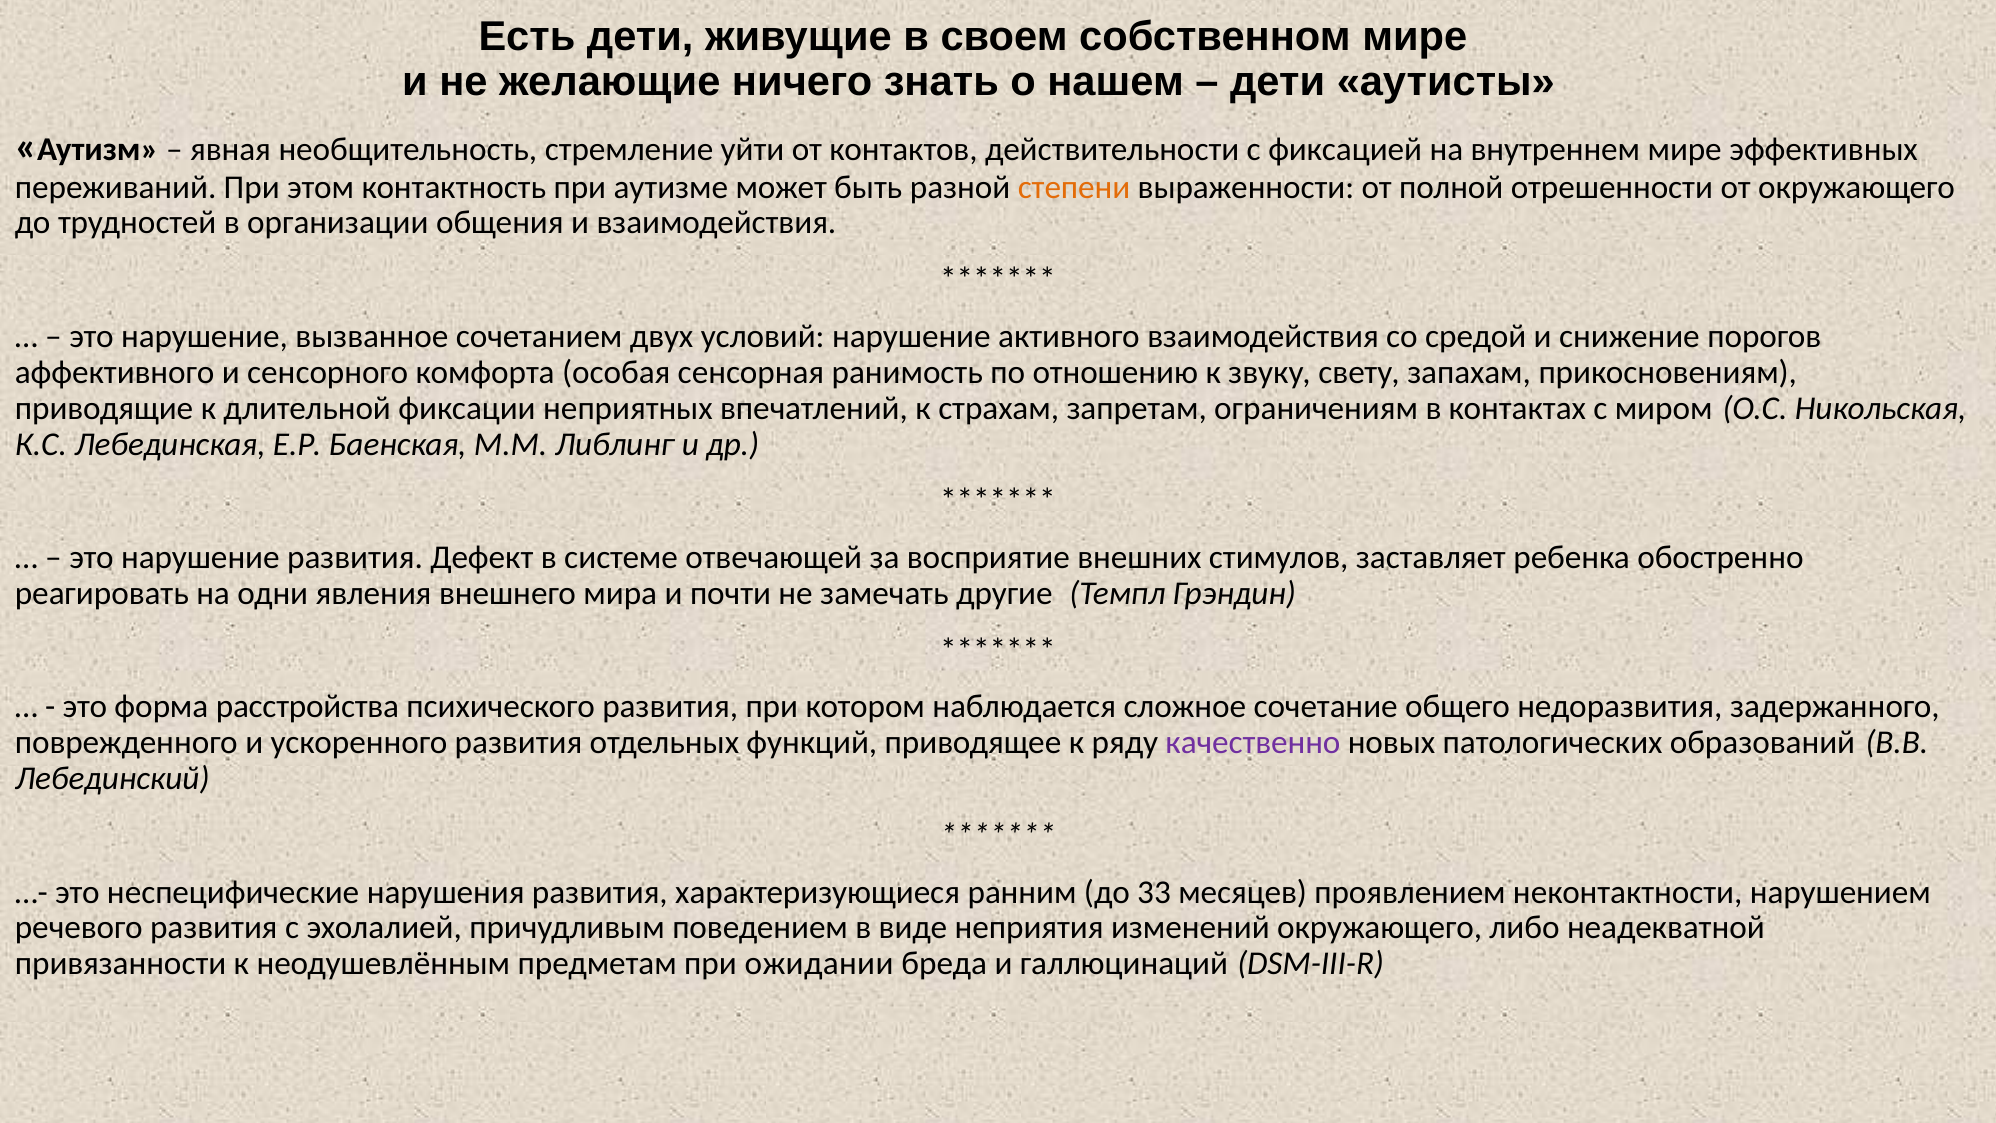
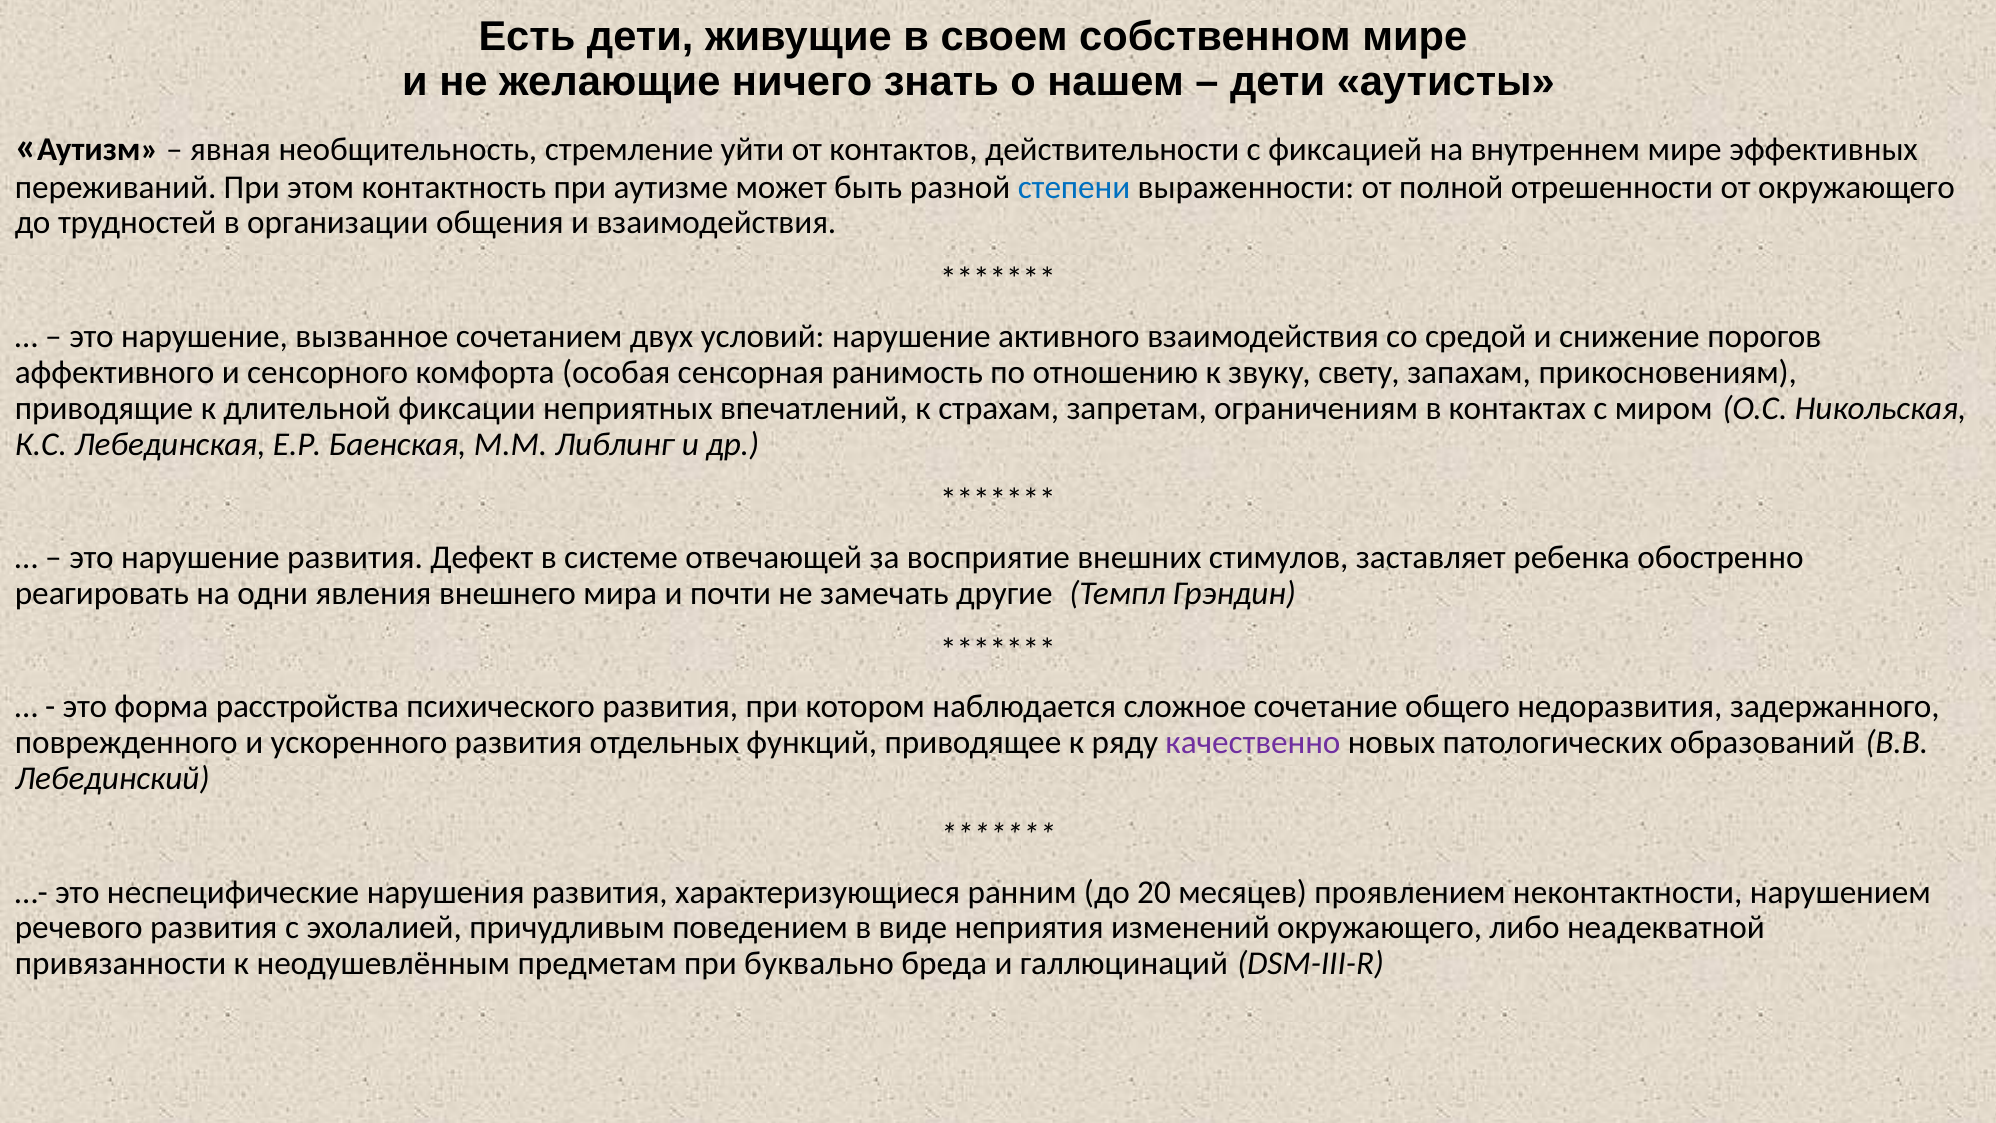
степени colour: orange -> blue
33: 33 -> 20
ожидании: ожидании -> буквально
